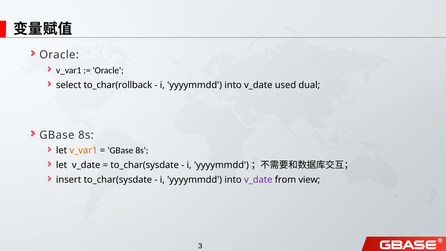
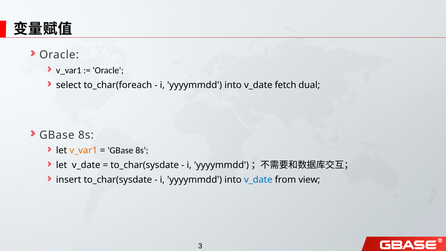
to_char(rollback: to_char(rollback -> to_char(foreach
used: used -> fetch
v_date at (258, 180) colour: purple -> blue
